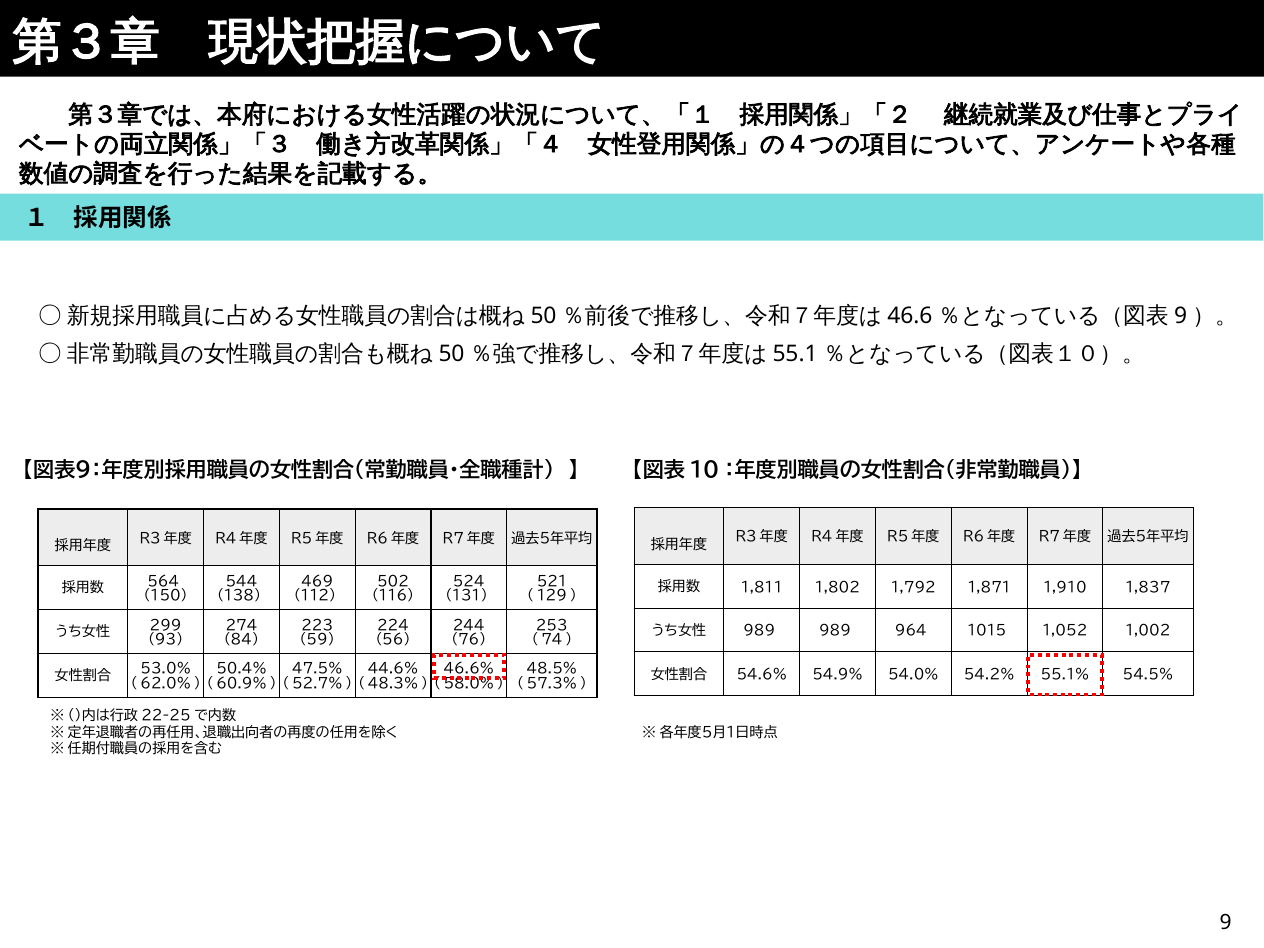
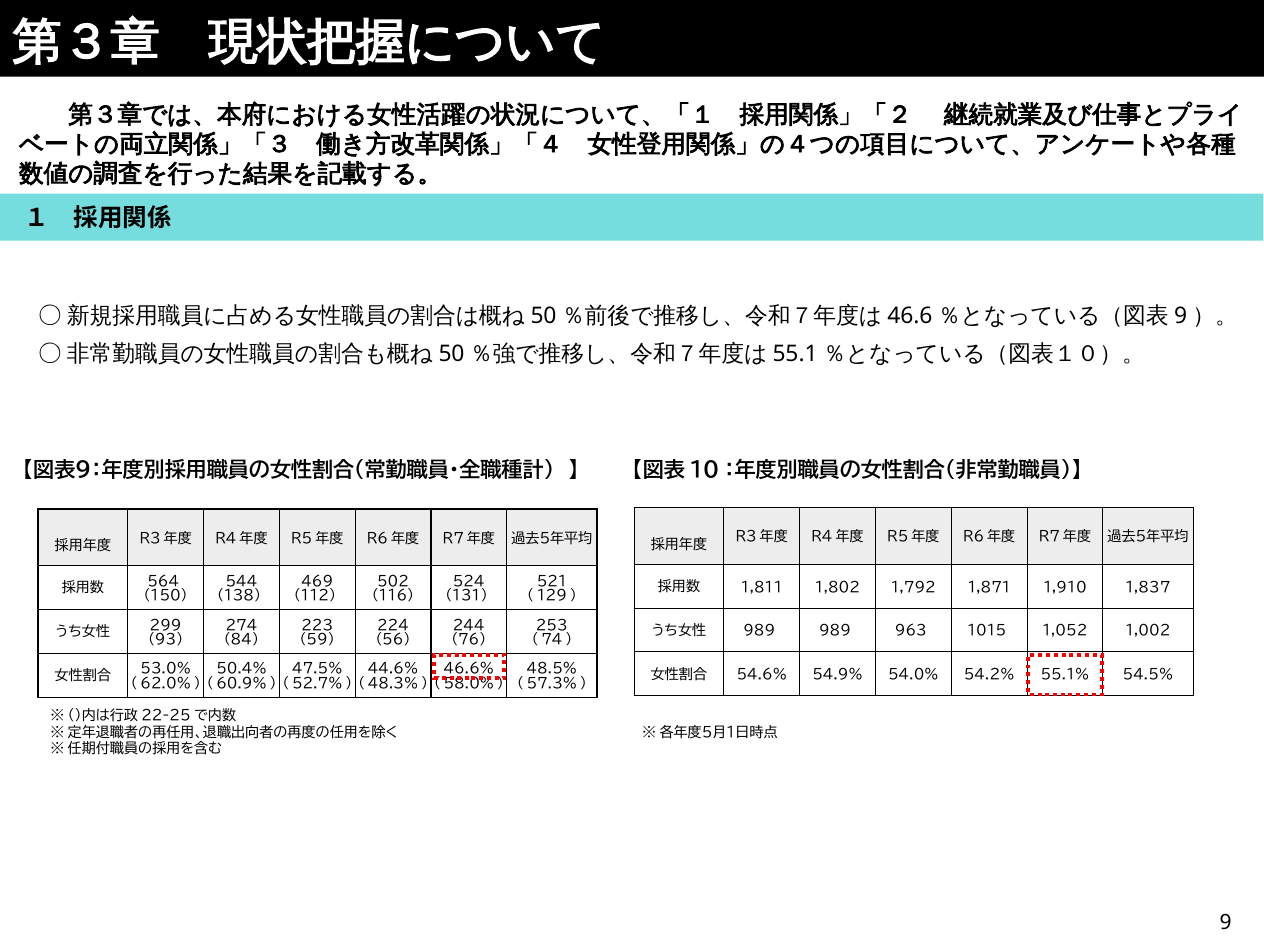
964: 964 -> 963
